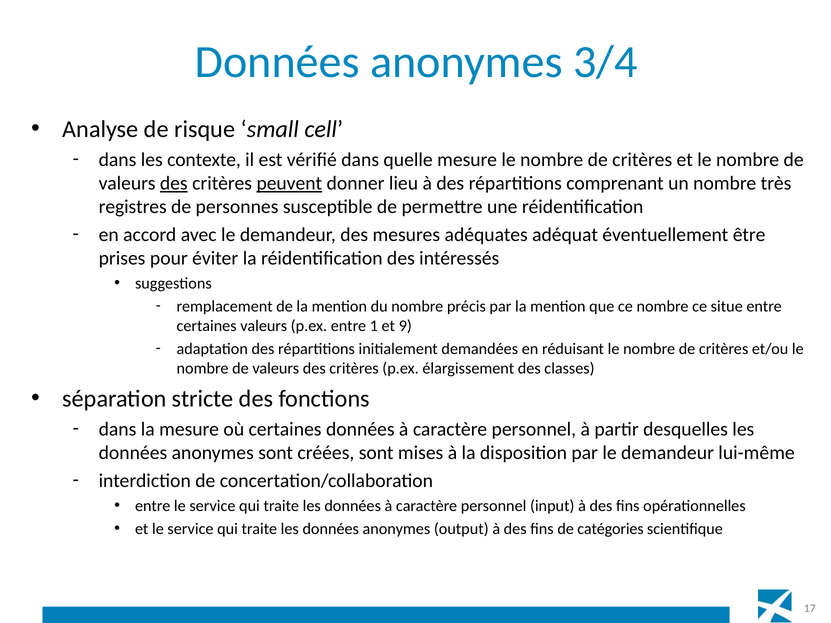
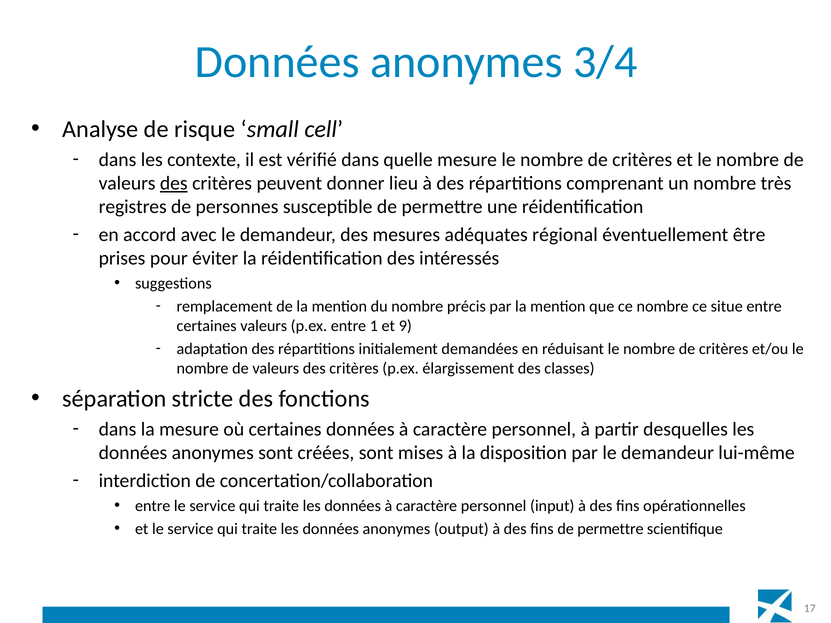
peuvent underline: present -> none
adéquat: adéquat -> régional
fins de catégories: catégories -> permettre
